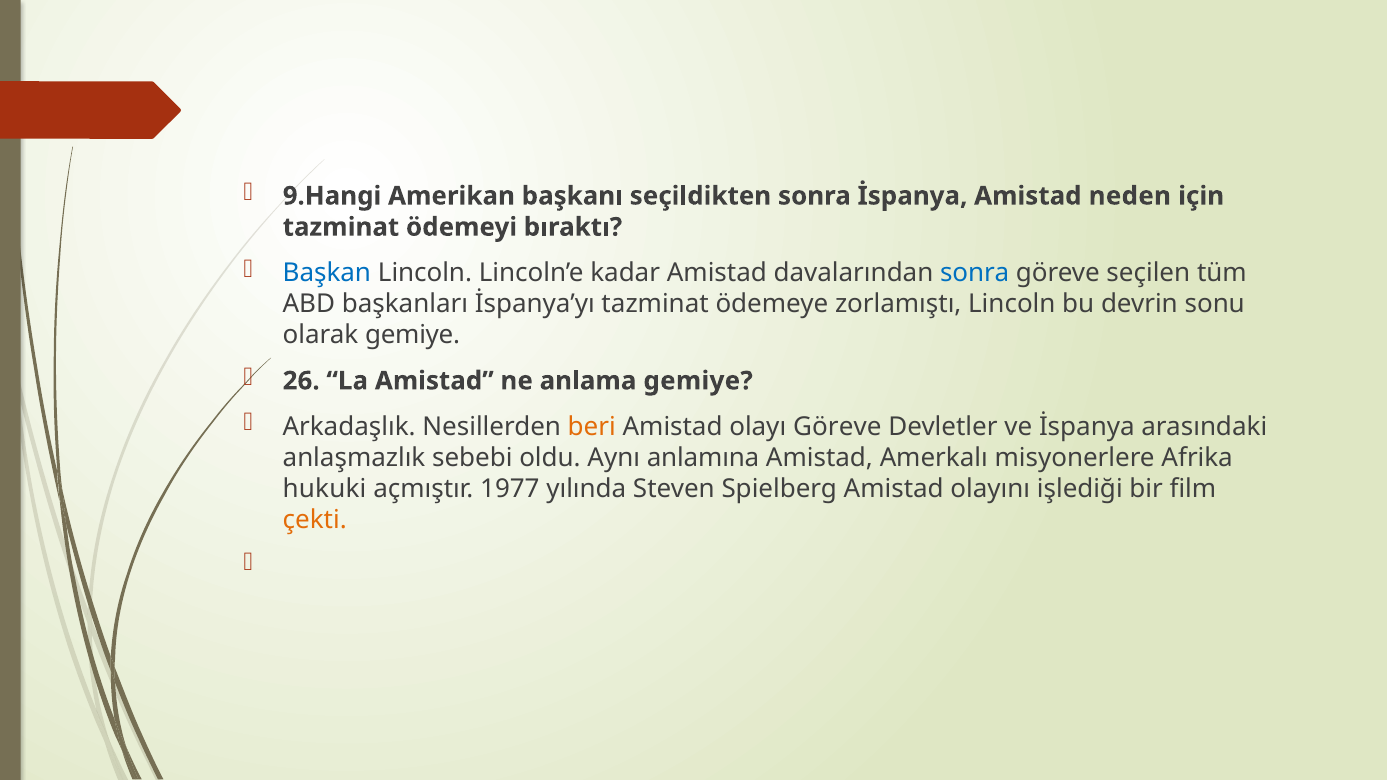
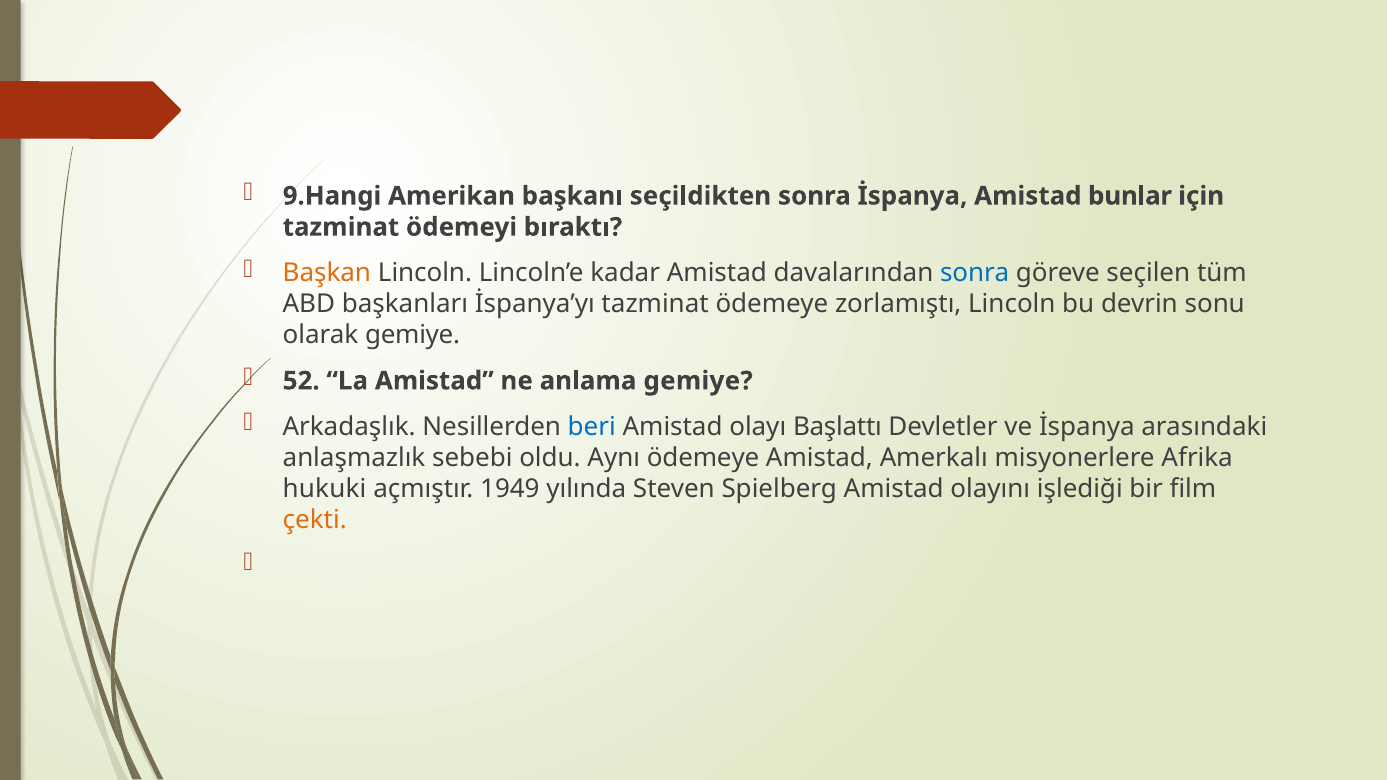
neden: neden -> bunlar
Başkan colour: blue -> orange
26: 26 -> 52
beri colour: orange -> blue
olayı Göreve: Göreve -> Başlattı
Aynı anlamına: anlamına -> ödemeye
1977: 1977 -> 1949
